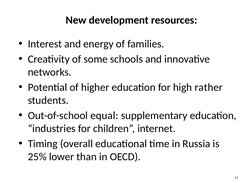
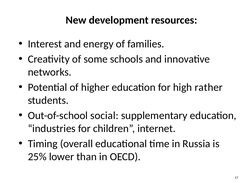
equal: equal -> social
